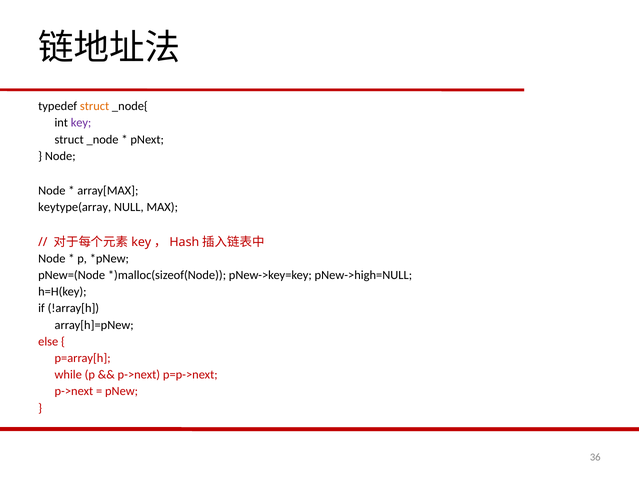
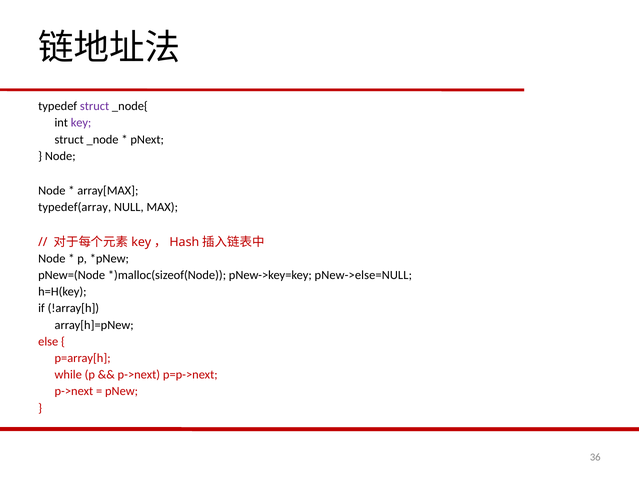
struct at (95, 106) colour: orange -> purple
keytype(array: keytype(array -> typedef(array
pNew->high=NULL: pNew->high=NULL -> pNew->else=NULL
